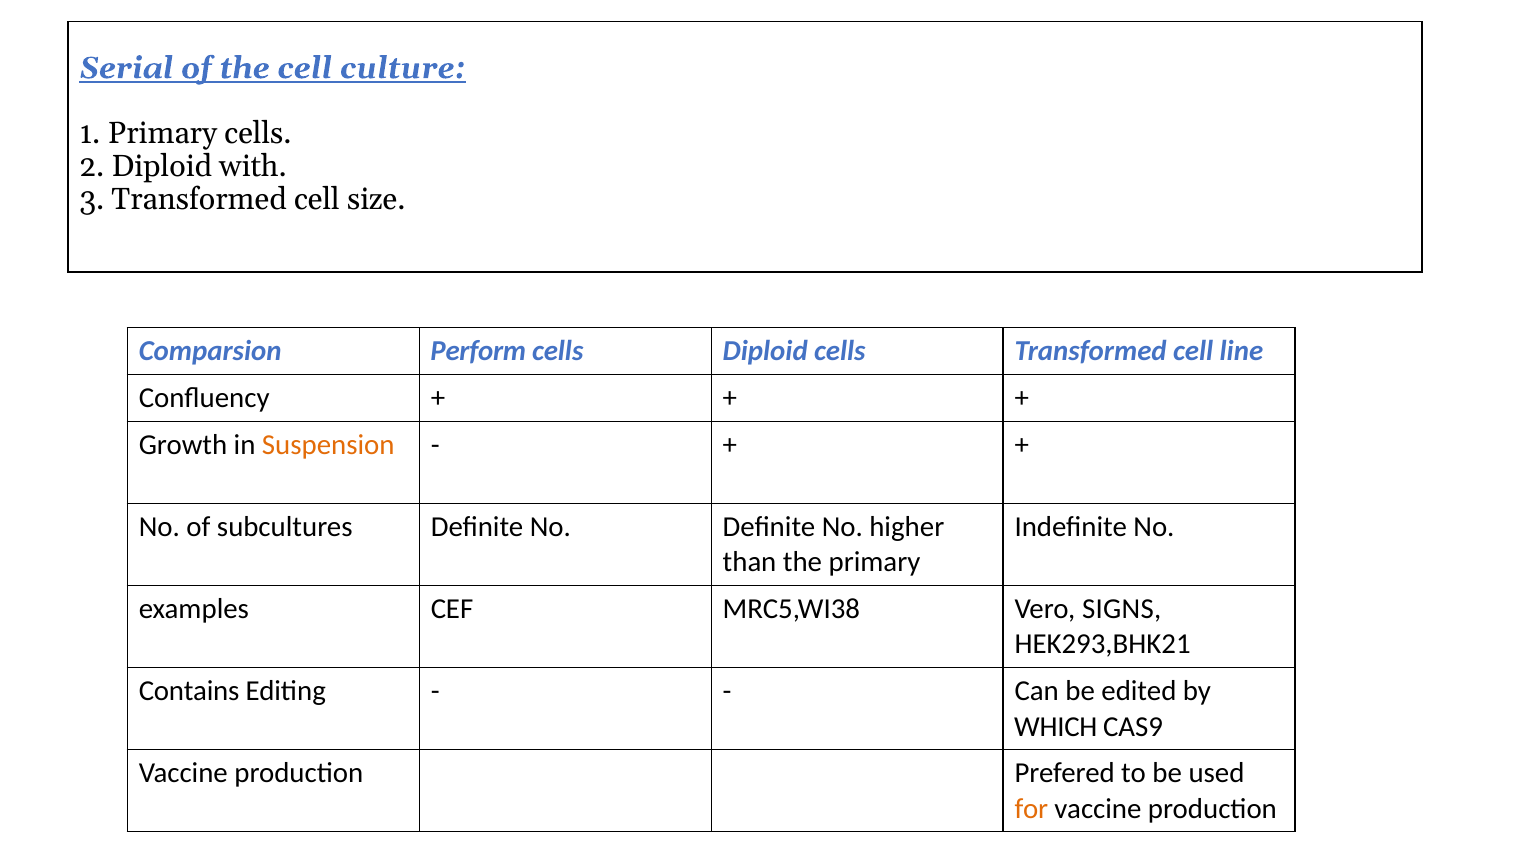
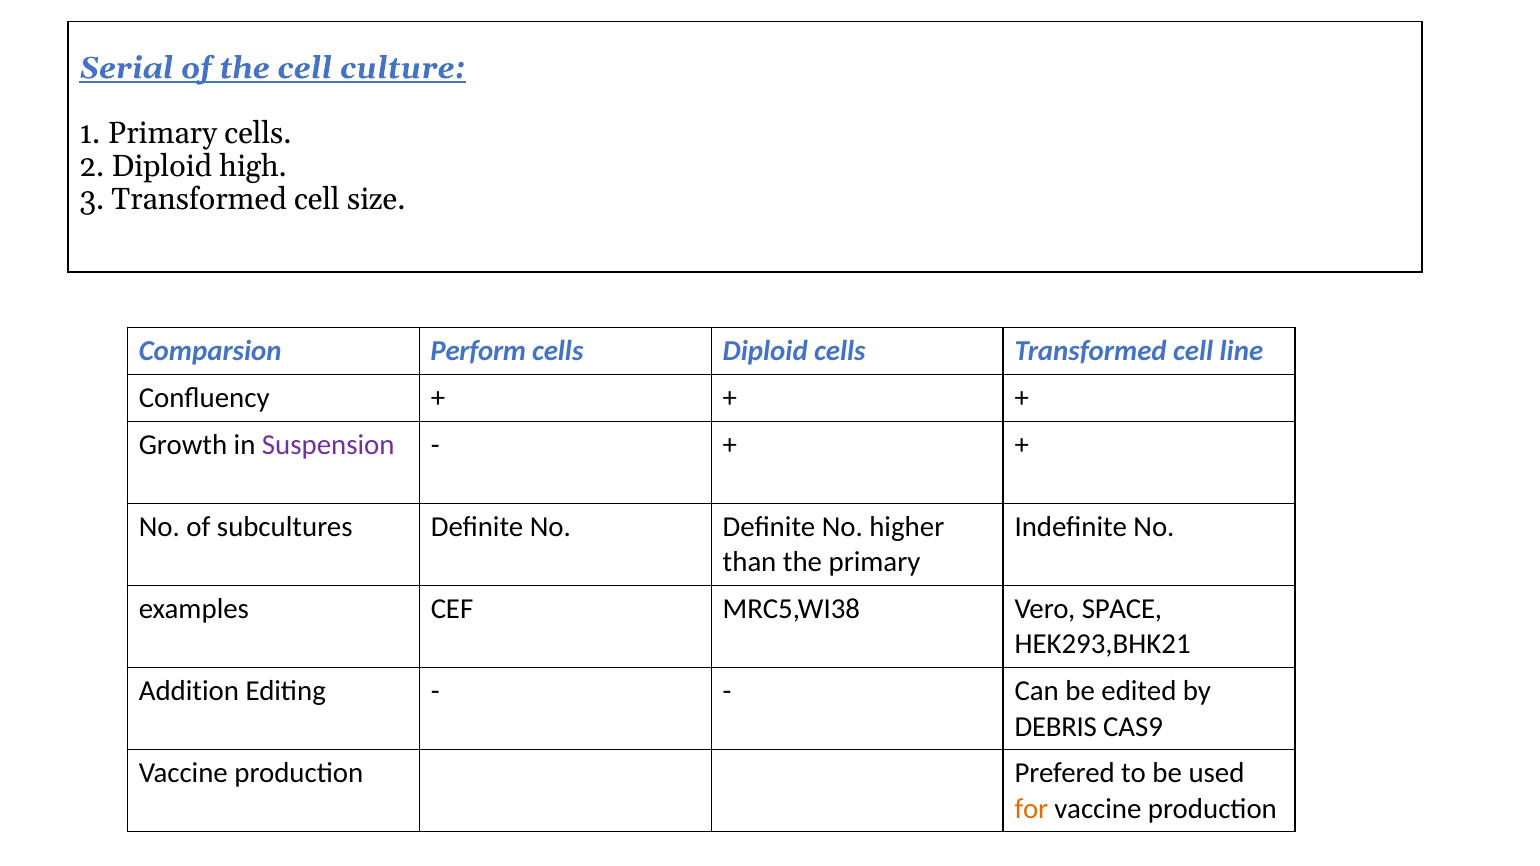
with: with -> high
Suspension colour: orange -> purple
SIGNS: SIGNS -> SPACE
Contains: Contains -> Addition
WHICH: WHICH -> DEBRIS
